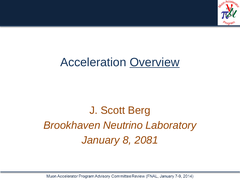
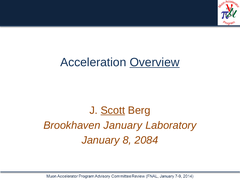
Scott underline: none -> present
Brookhaven Neutrino: Neutrino -> January
2081: 2081 -> 2084
